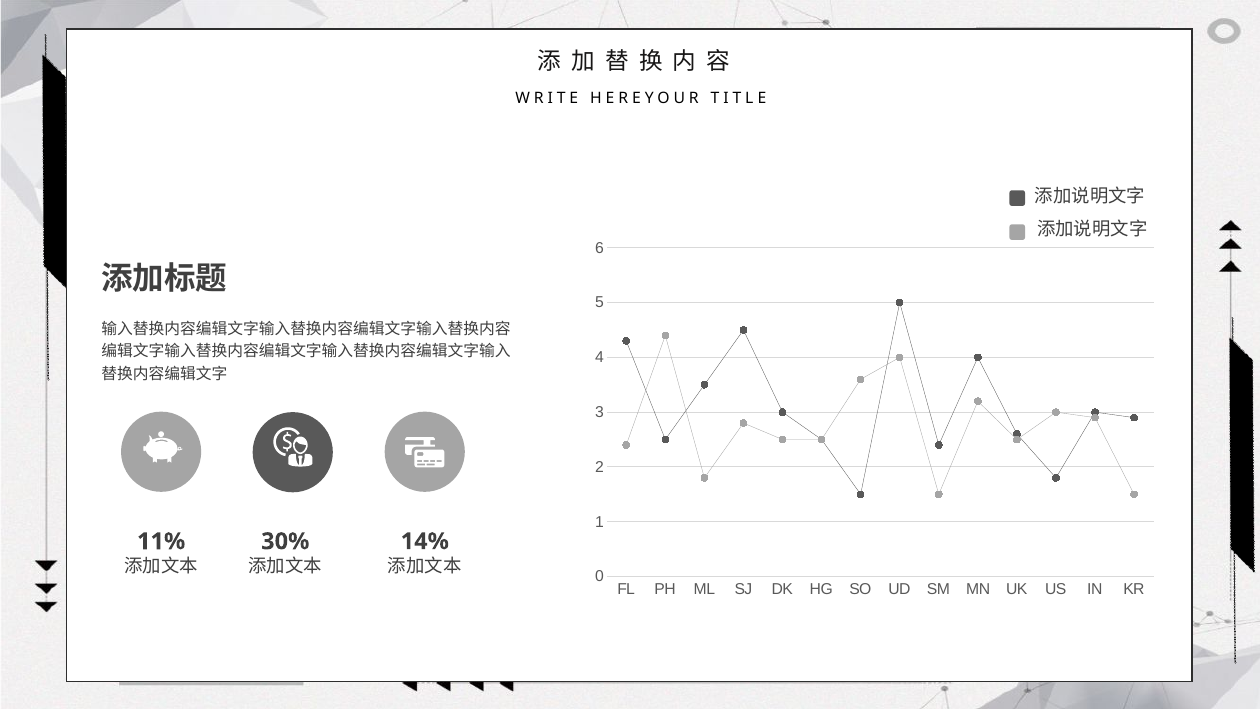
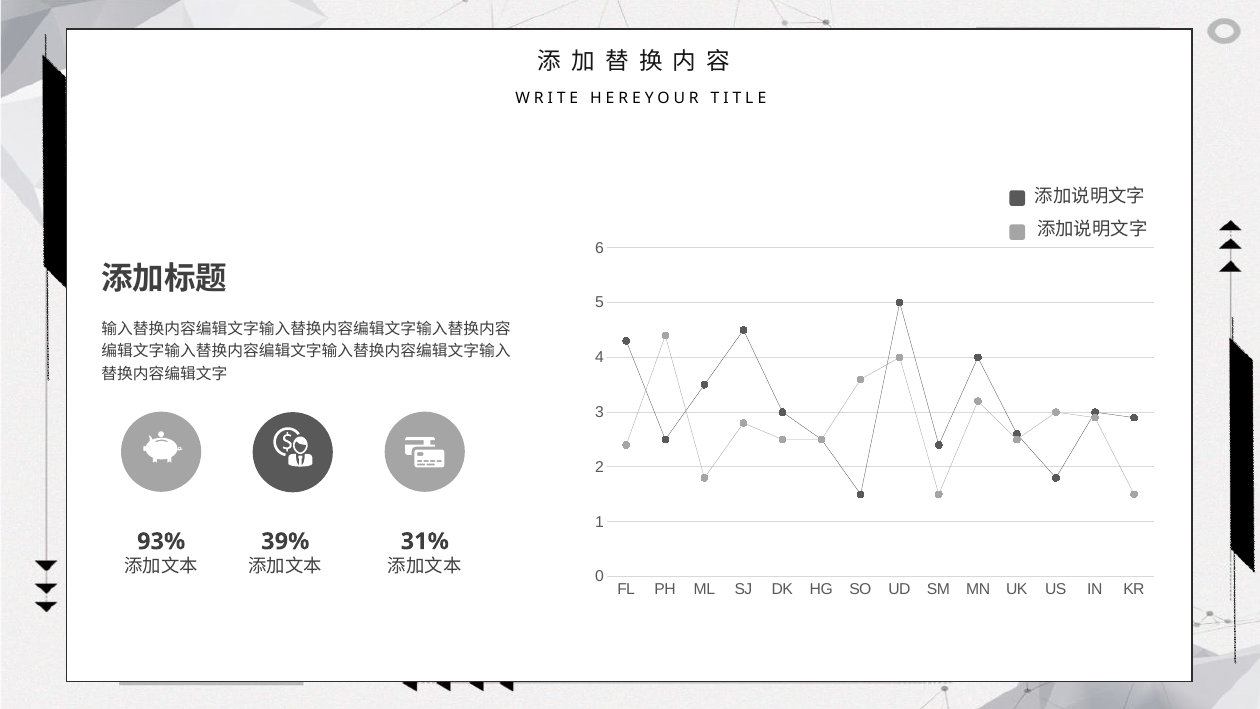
11%: 11% -> 93%
30%: 30% -> 39%
14%: 14% -> 31%
